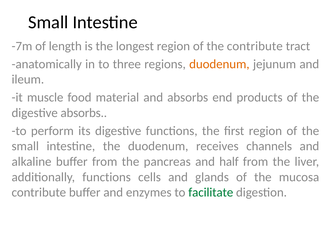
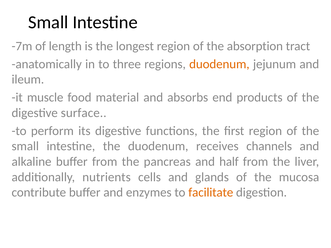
the contribute: contribute -> absorption
digestive absorbs: absorbs -> surface
additionally functions: functions -> nutrients
facilitate colour: green -> orange
